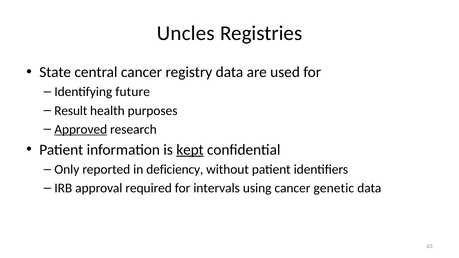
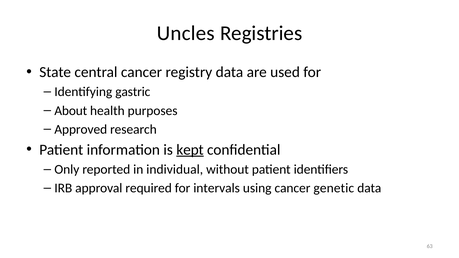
future: future -> gastric
Result: Result -> About
Approved underline: present -> none
deficiency: deficiency -> individual
